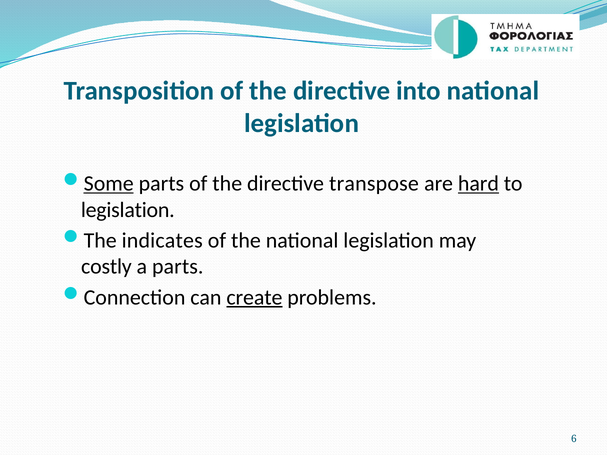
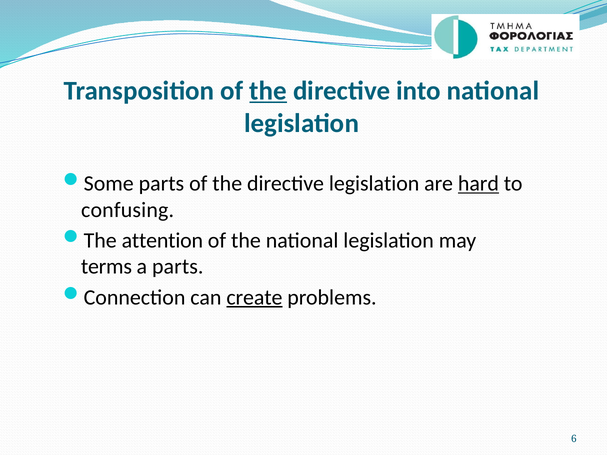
the at (268, 91) underline: none -> present
Some underline: present -> none
directive transpose: transpose -> legislation
legislation at (128, 210): legislation -> confusing
indicates: indicates -> attention
costly: costly -> terms
